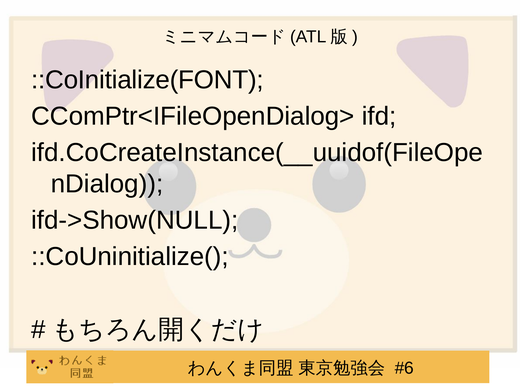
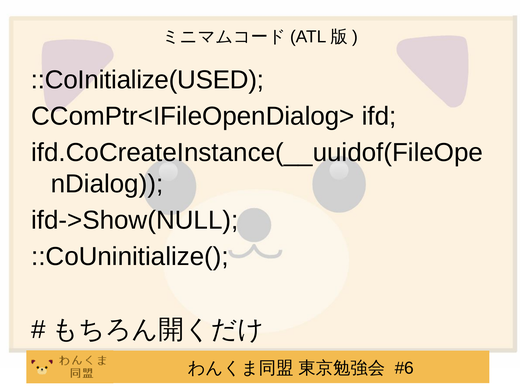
::CoInitialize(FONT: ::CoInitialize(FONT -> ::CoInitialize(USED
